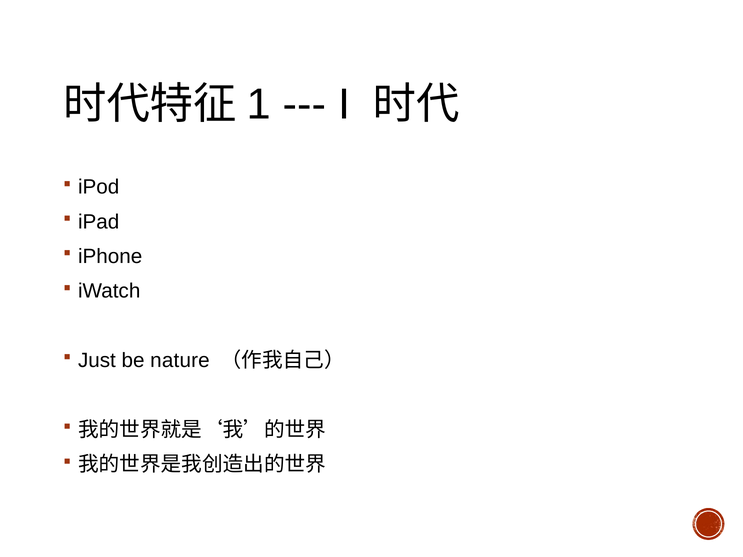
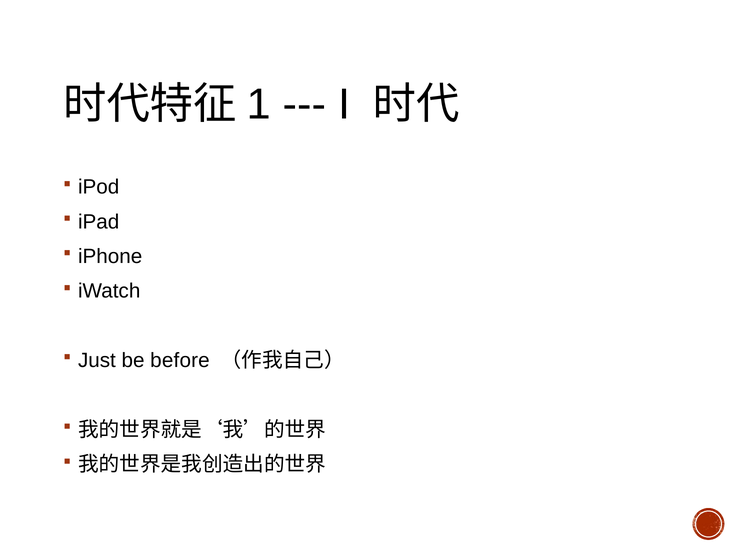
nature: nature -> before
